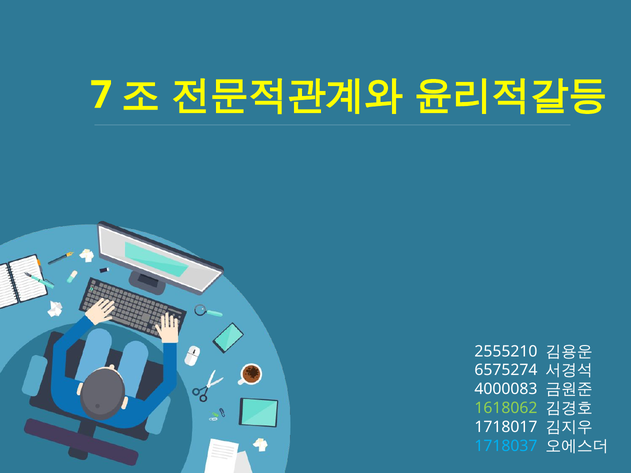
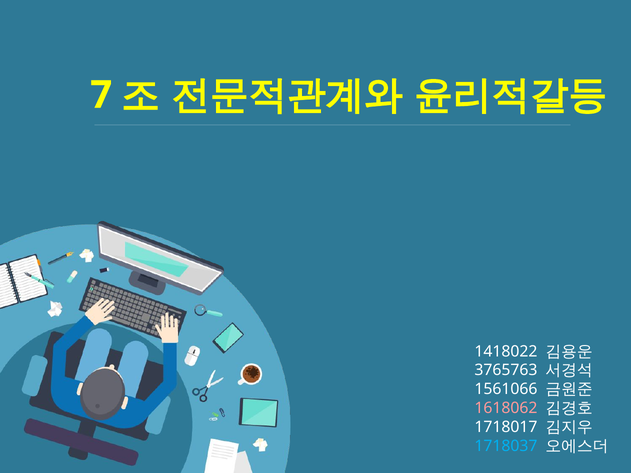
2555210: 2555210 -> 1418022
6575274: 6575274 -> 3765763
4000083: 4000083 -> 1561066
1618062 colour: light green -> pink
